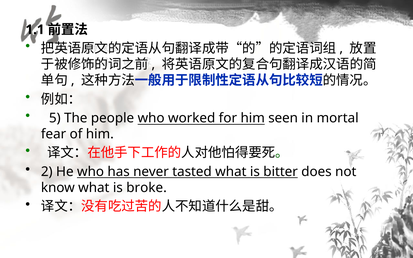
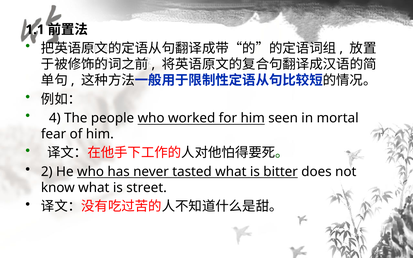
5: 5 -> 4
broke: broke -> street
